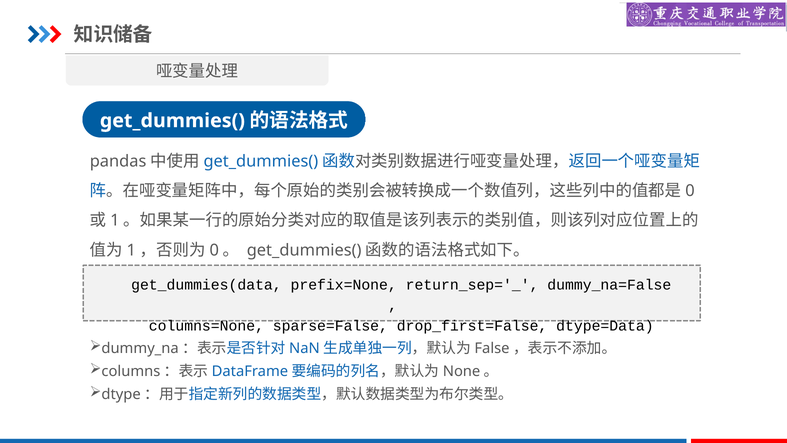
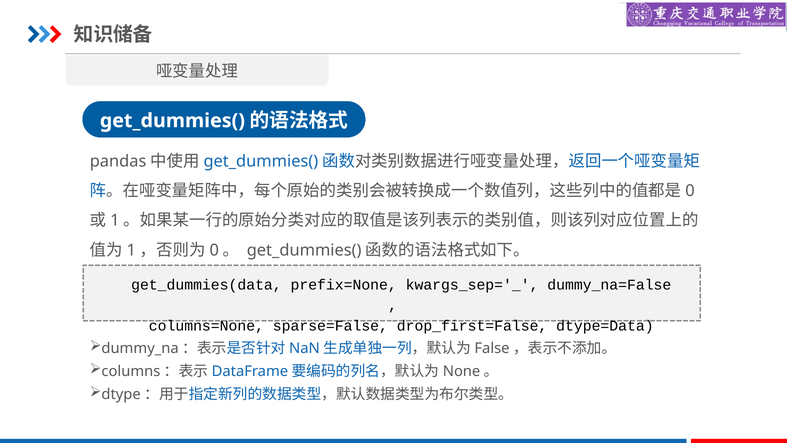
return_sep='_: return_sep='_ -> kwargs_sep='_
